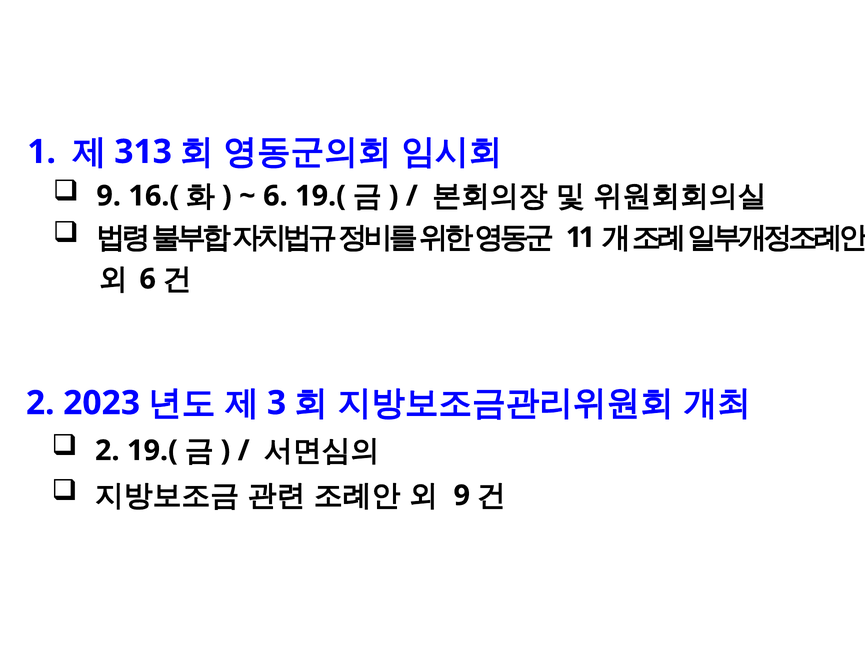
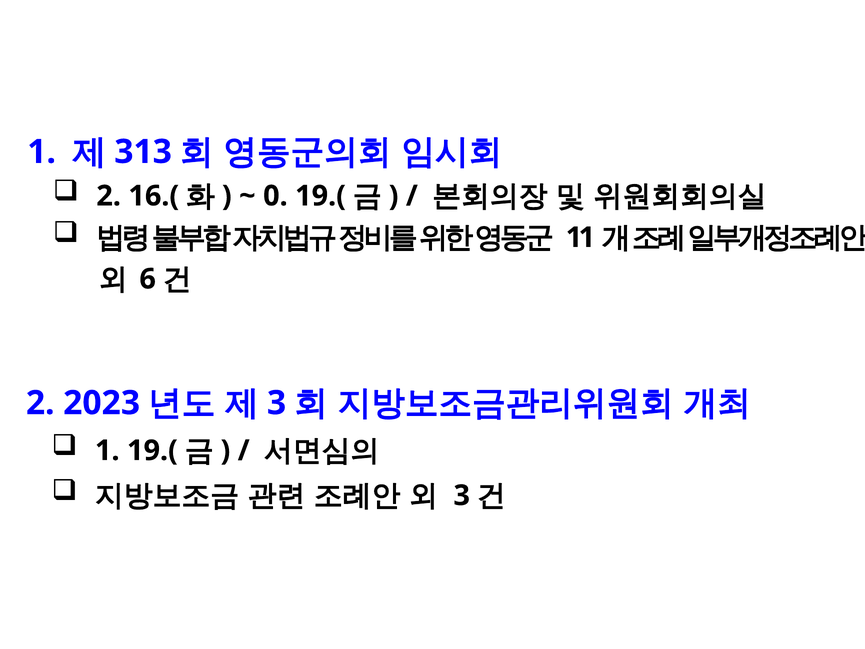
9 at (109, 196): 9 -> 2
6 at (275, 196): 6 -> 0
2 at (107, 450): 2 -> 1
9 at (462, 495): 9 -> 3
